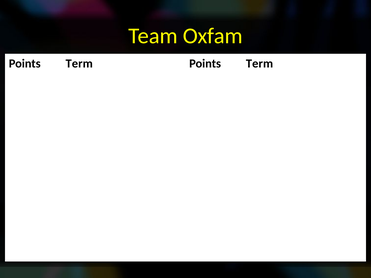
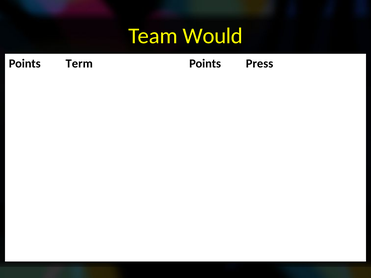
Oxfam: Oxfam -> Would
Term at (260, 64): Term -> Press
